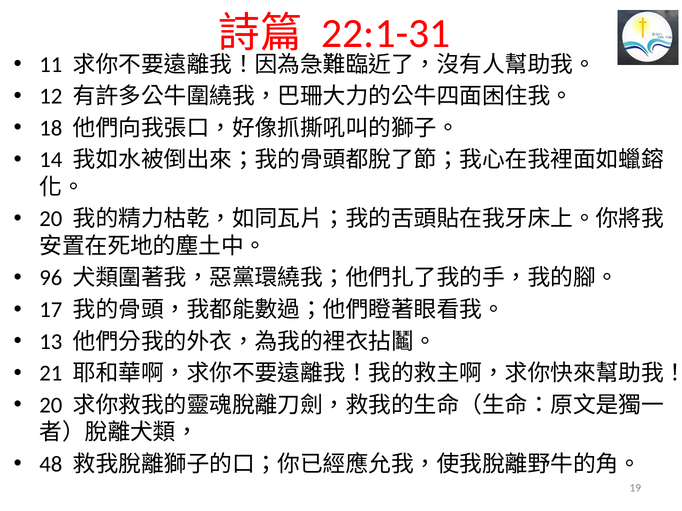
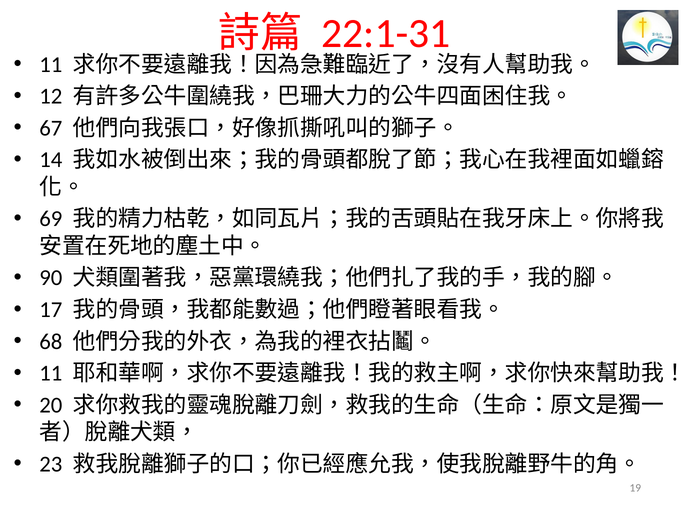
18: 18 -> 67
20 at (51, 219): 20 -> 69
96: 96 -> 90
13: 13 -> 68
21 at (51, 374): 21 -> 11
48: 48 -> 23
